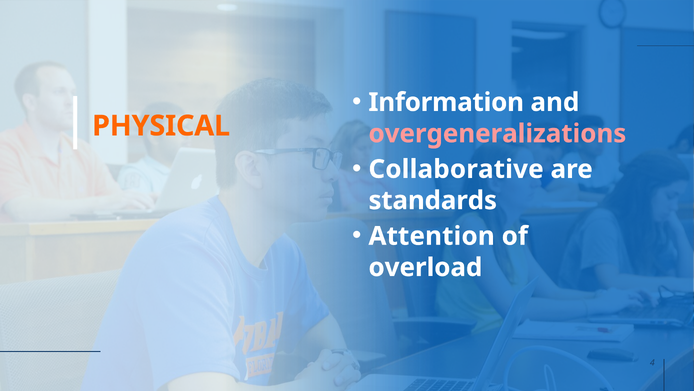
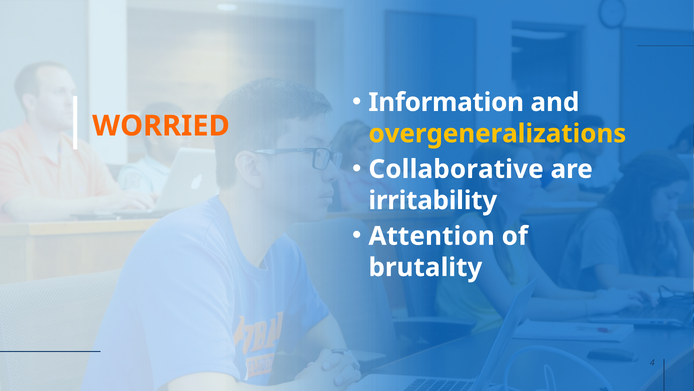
PHYSICAL: PHYSICAL -> WORRIED
overgeneralizations colour: pink -> yellow
standards: standards -> irritability
overload: overload -> brutality
